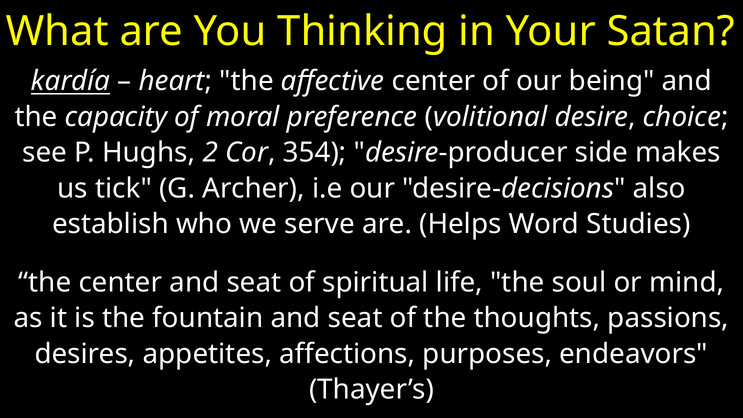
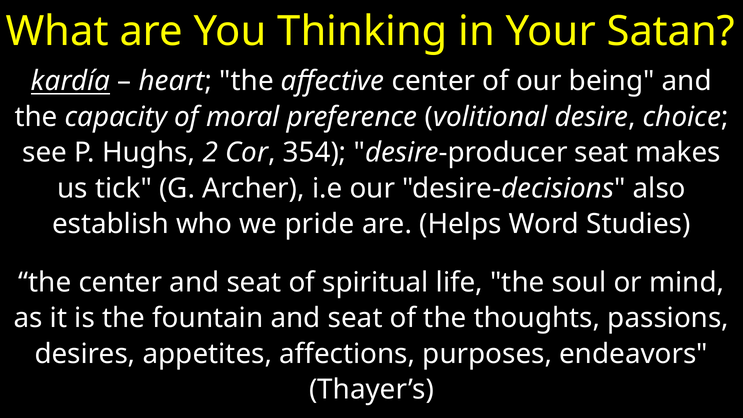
desire-producer side: side -> seat
serve: serve -> pride
